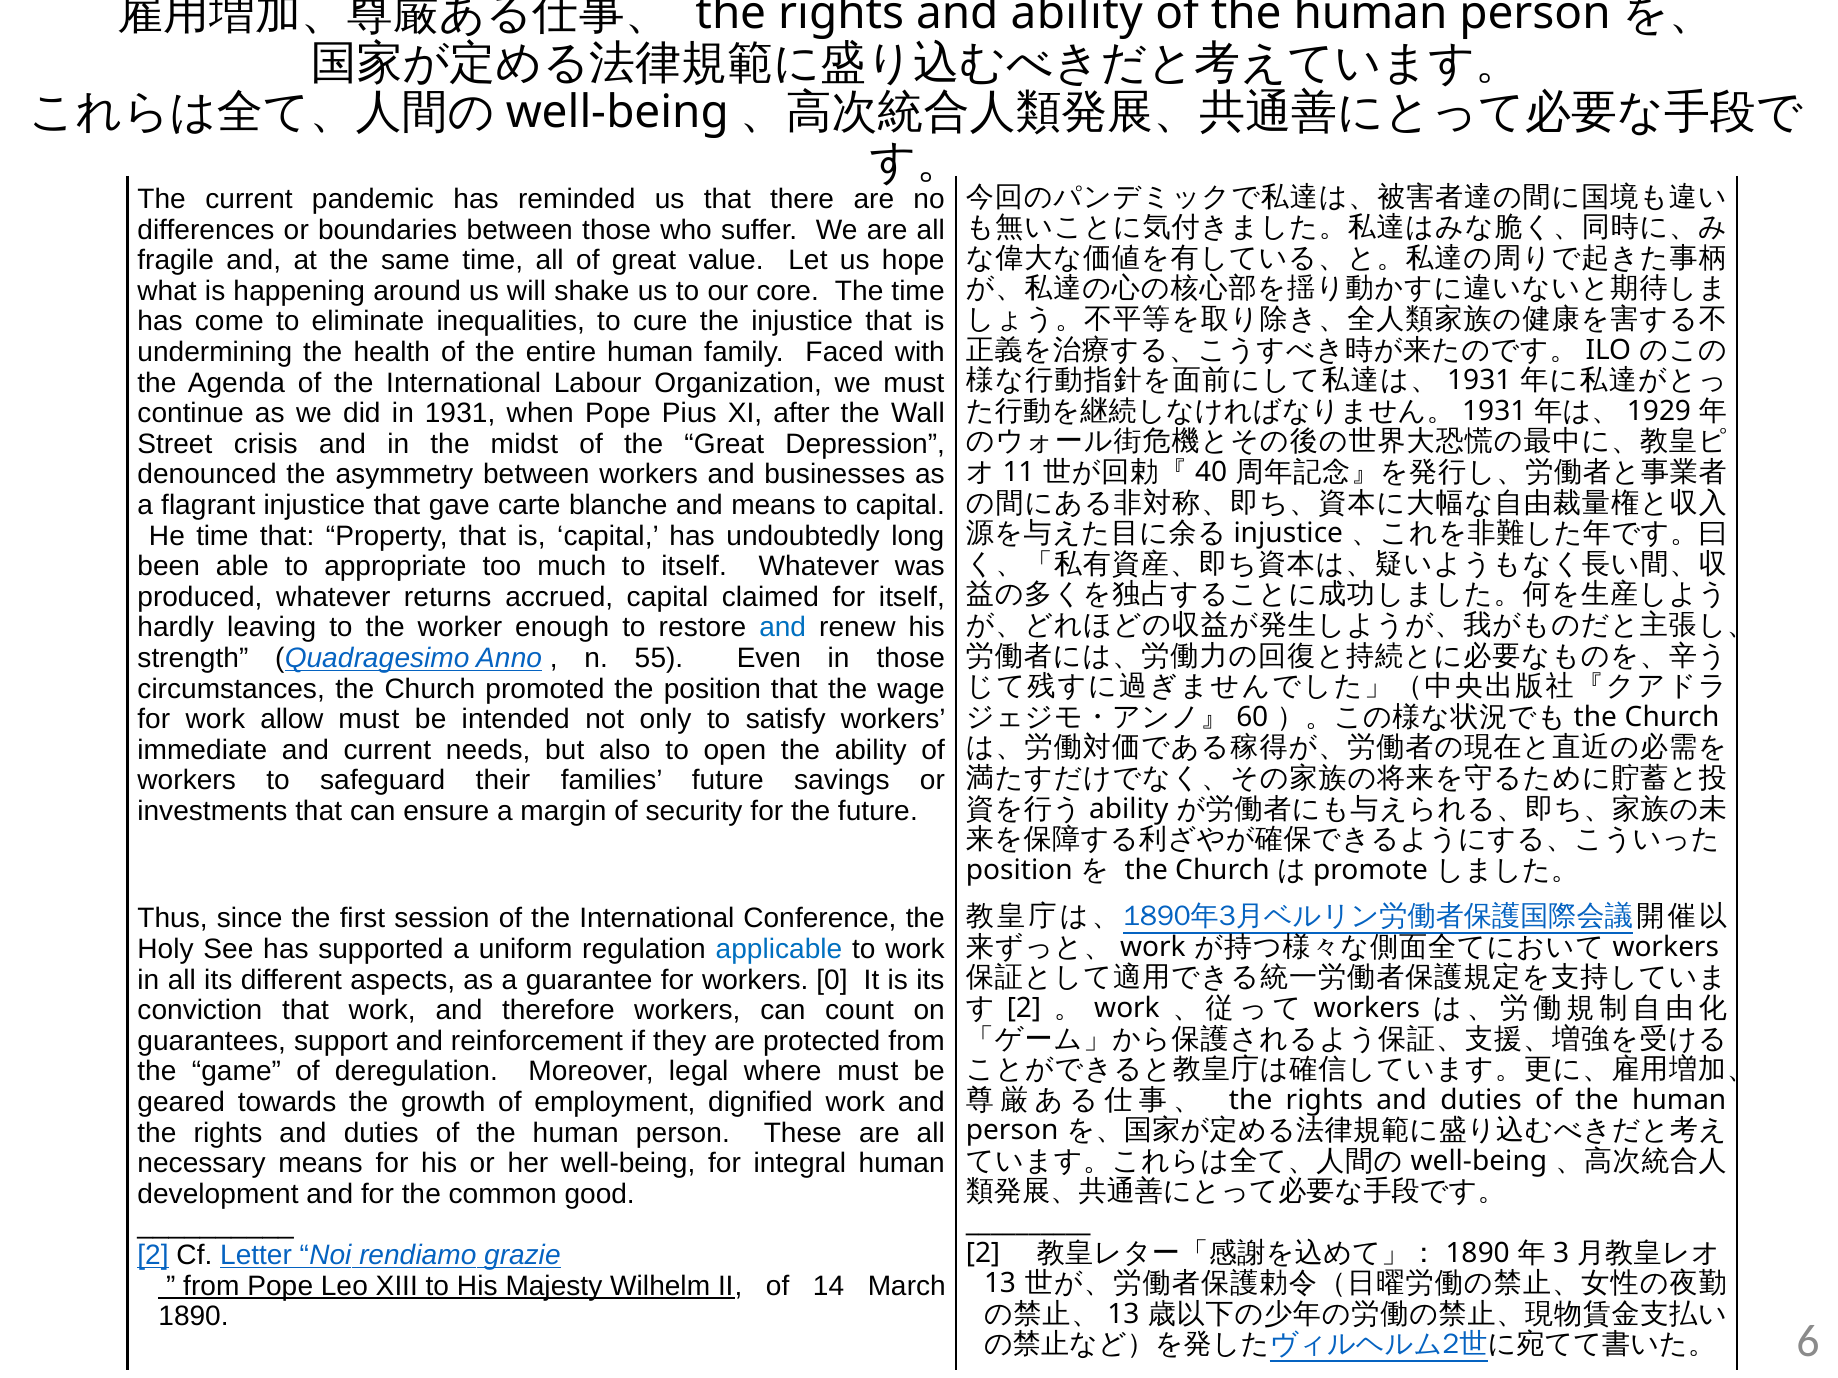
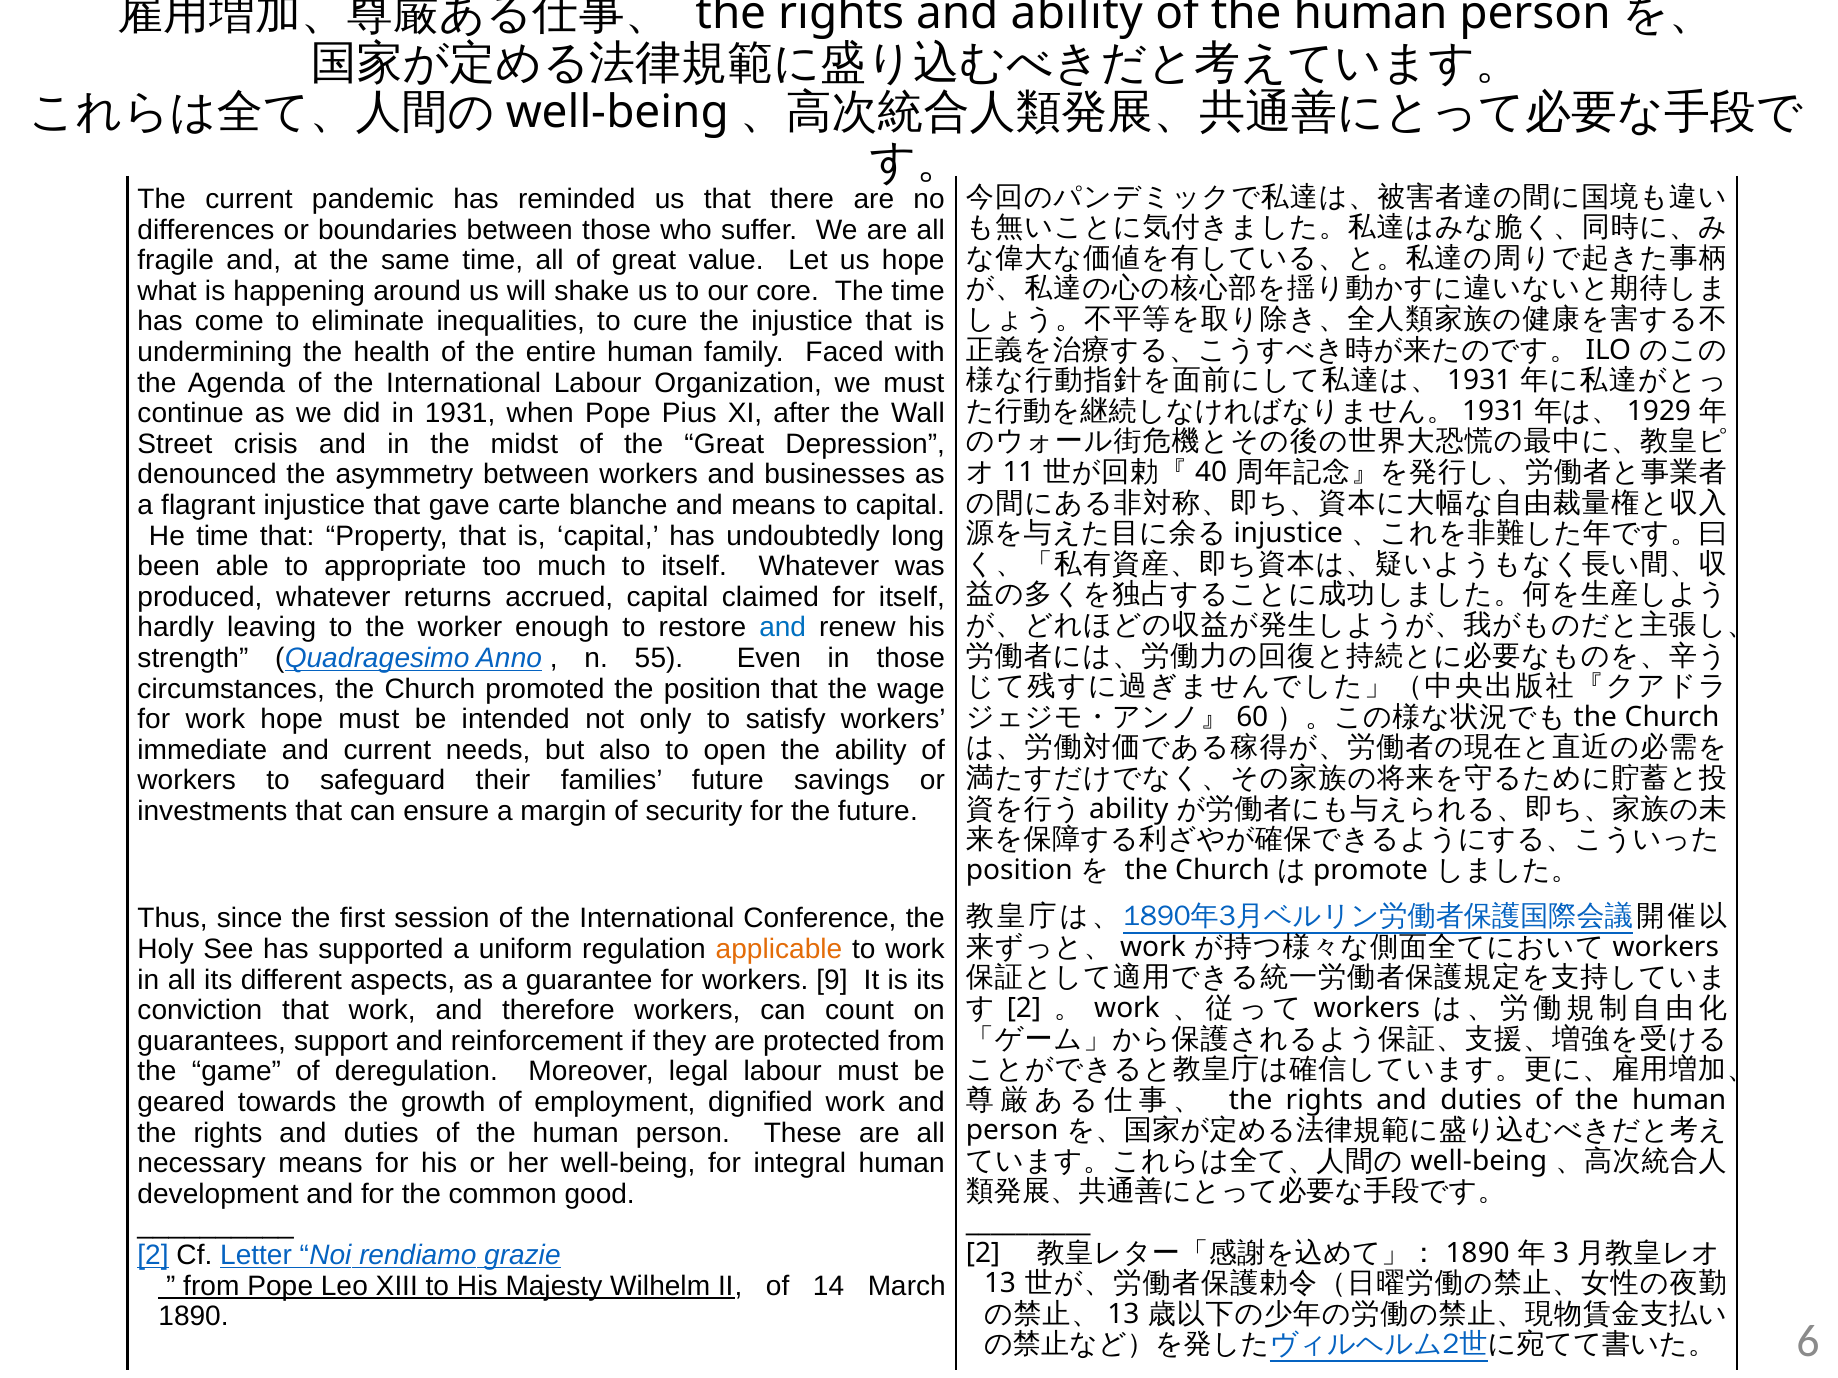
work allow: allow -> hope
applicable colour: blue -> orange
0: 0 -> 9
legal where: where -> labour
